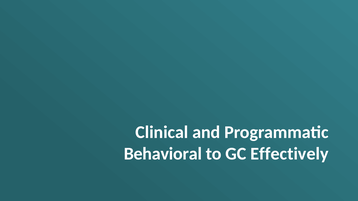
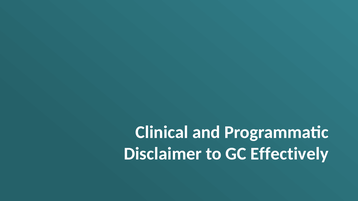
Behavioral: Behavioral -> Disclaimer
